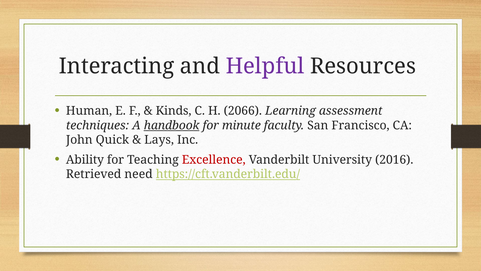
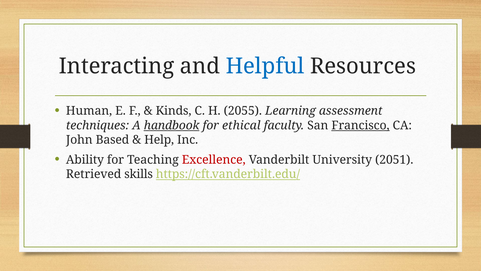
Helpful colour: purple -> blue
2066: 2066 -> 2055
minute: minute -> ethical
Francisco underline: none -> present
Quick: Quick -> Based
Lays: Lays -> Help
2016: 2016 -> 2051
need: need -> skills
